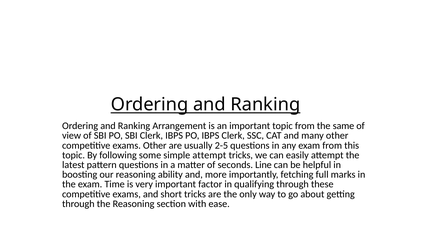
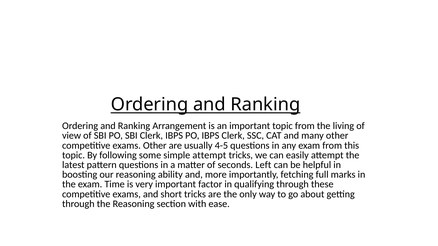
same: same -> living
2-5: 2-5 -> 4-5
Line: Line -> Left
